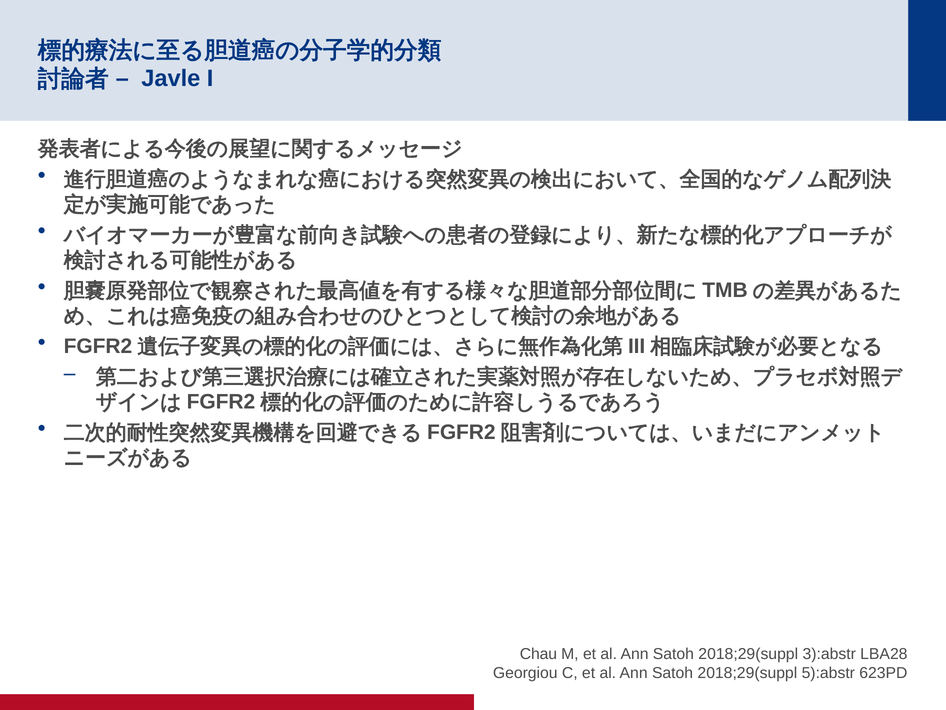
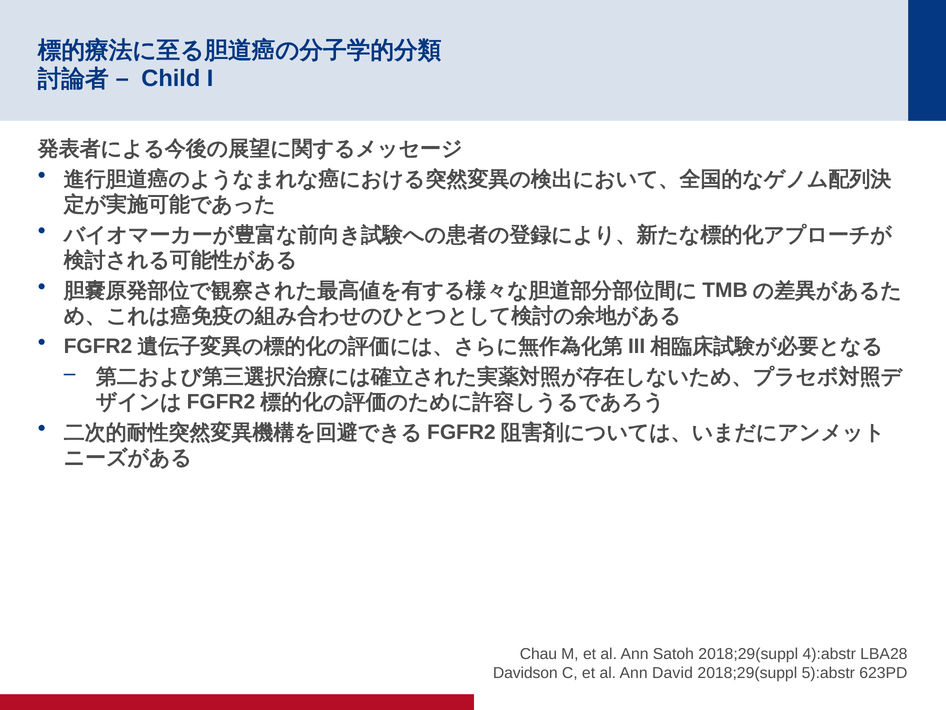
Javle: Javle -> Child
3):abstr: 3):abstr -> 4):abstr
Georgiou: Georgiou -> Davidson
Satoh at (673, 673): Satoh -> David
